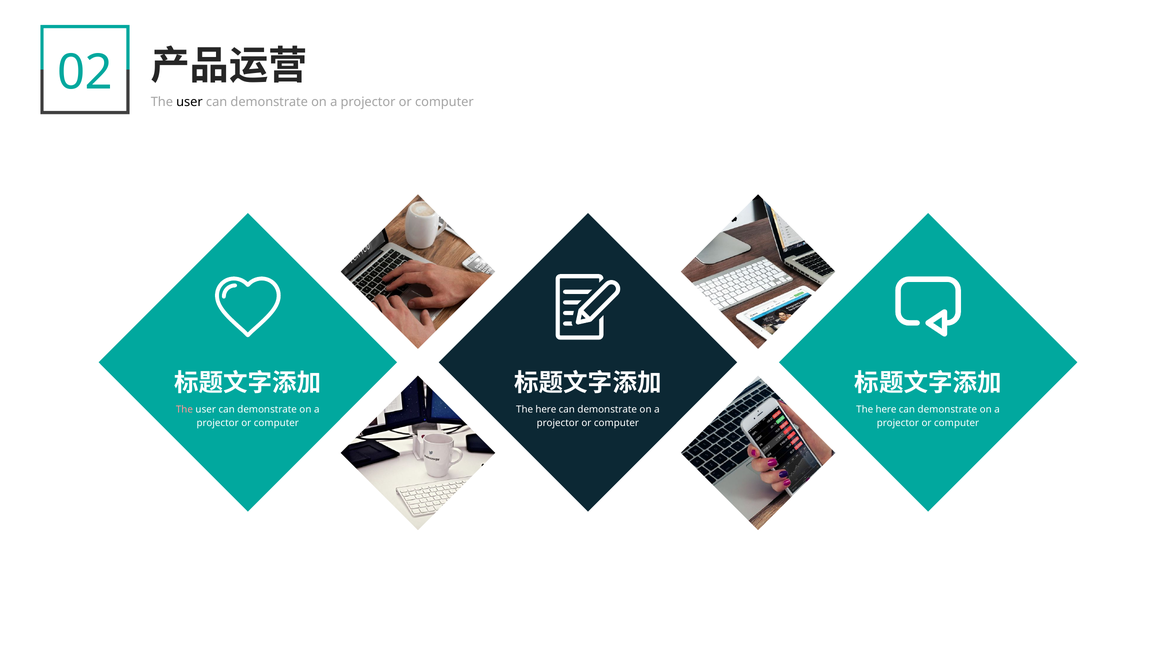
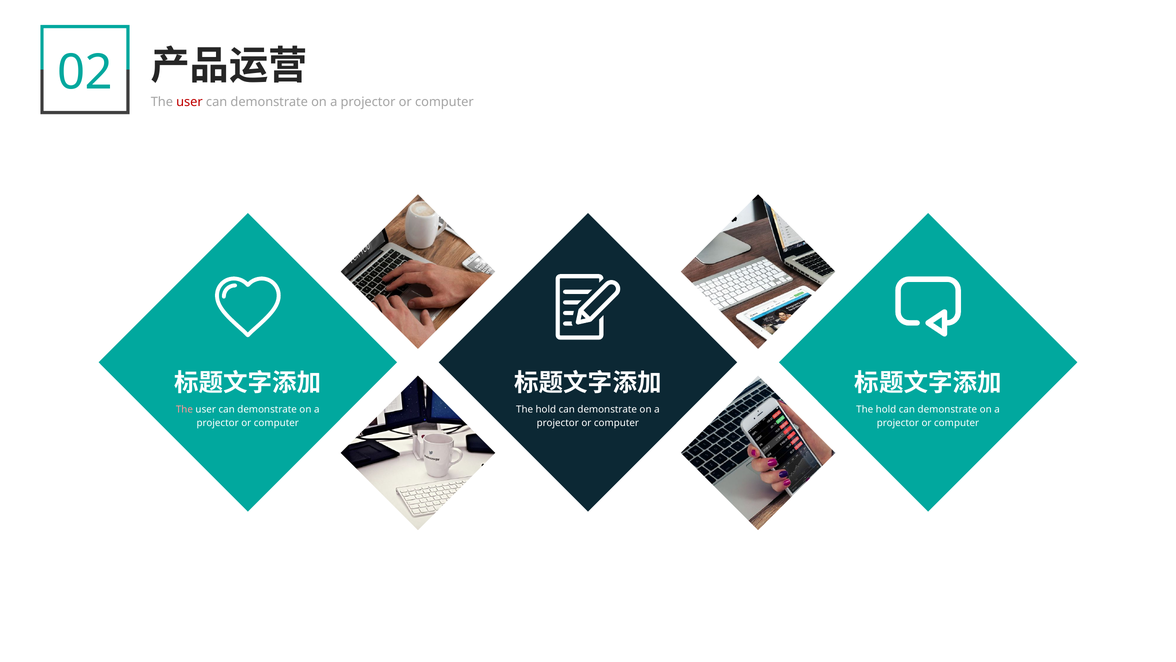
user at (189, 102) colour: black -> red
here at (546, 409): here -> hold
here at (886, 409): here -> hold
